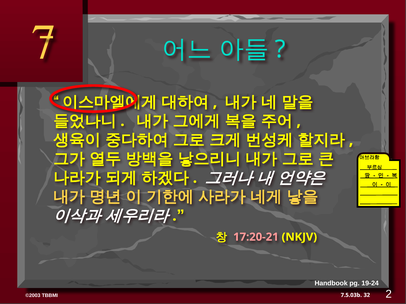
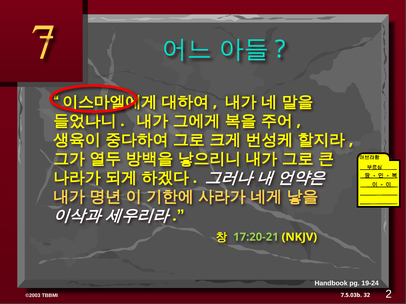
17:20-21 colour: pink -> light green
